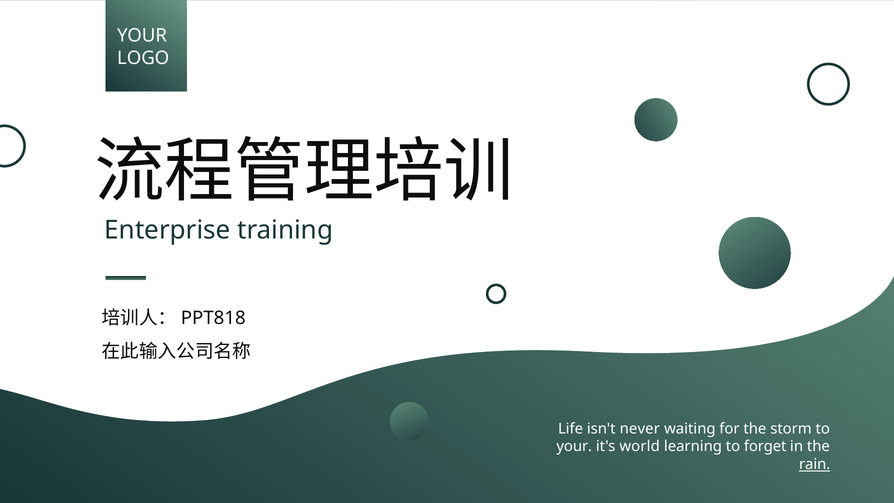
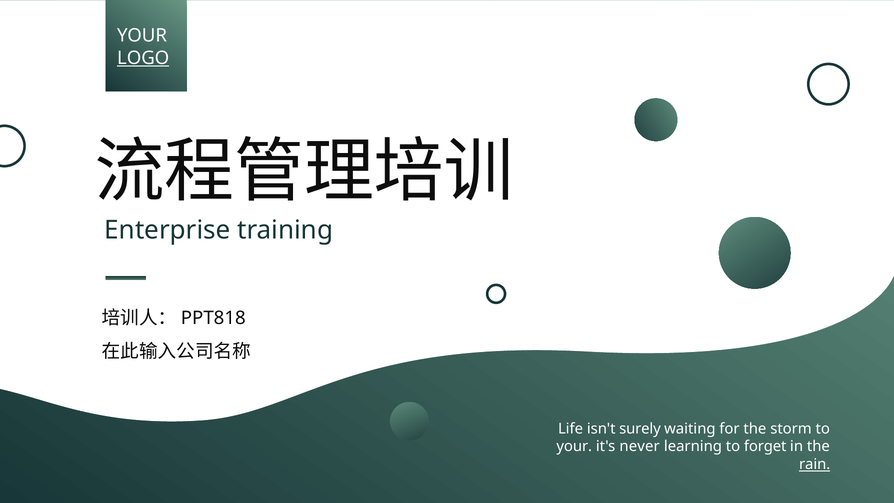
LOGO underline: none -> present
never: never -> surely
world: world -> never
